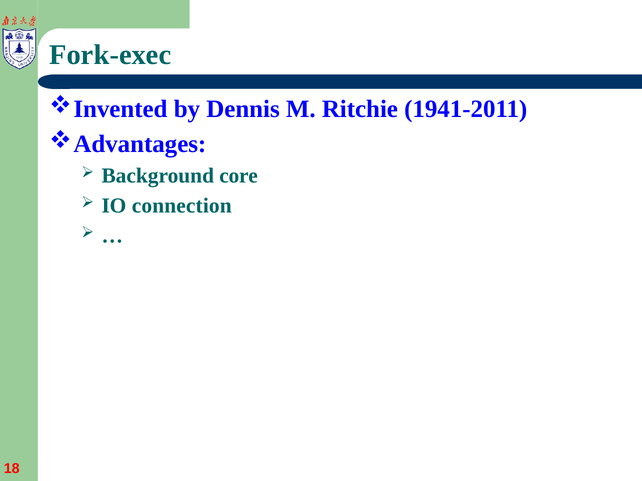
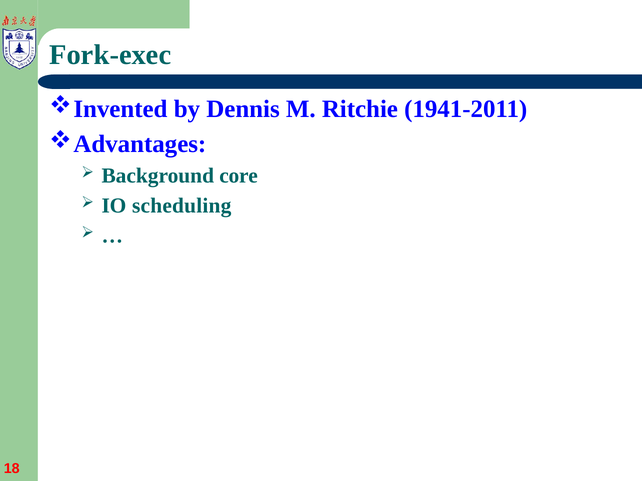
connection: connection -> scheduling
